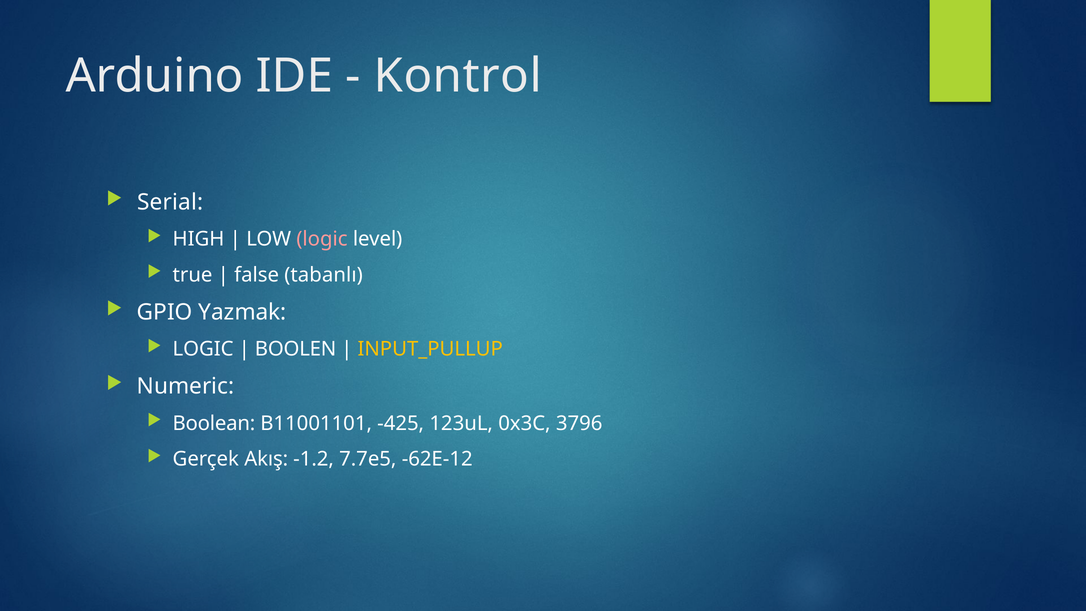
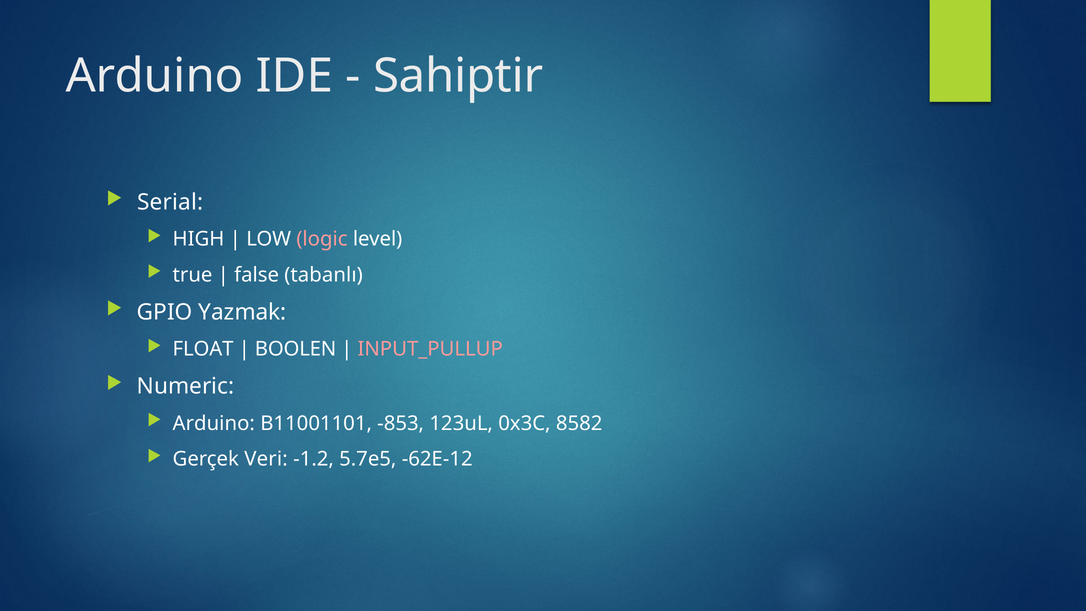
Kontrol: Kontrol -> Sahiptir
LOGIC at (203, 349): LOGIC -> FLOAT
INPUT_PULLUP colour: yellow -> pink
Boolean at (214, 423): Boolean -> Arduino
-425: -425 -> -853
3796: 3796 -> 8582
Akış: Akış -> Veri
7.7e5: 7.7e5 -> 5.7e5
